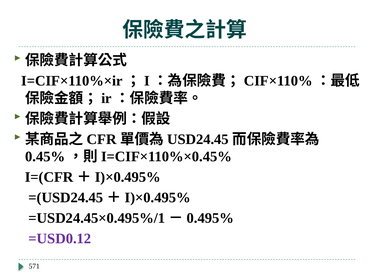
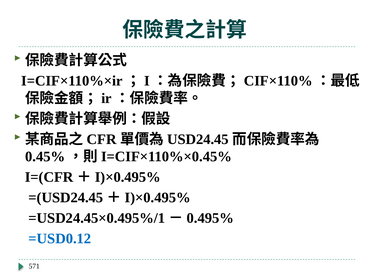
=USD0.12 colour: purple -> blue
